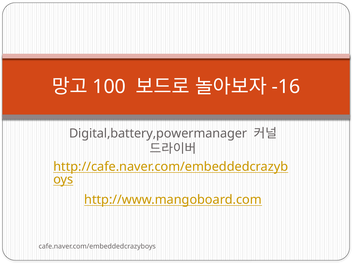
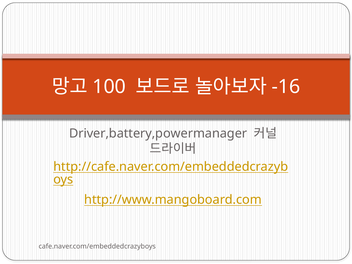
Digital,battery,powermanager: Digital,battery,powermanager -> Driver,battery,powermanager
